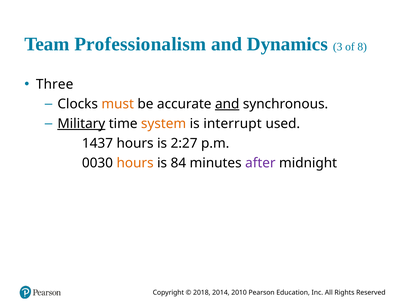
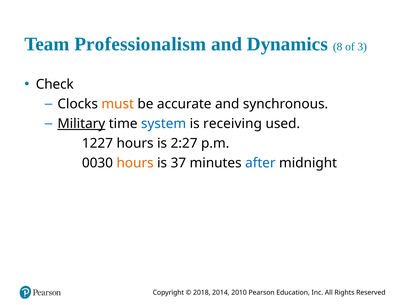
3: 3 -> 8
8: 8 -> 3
Three: Three -> Check
and at (227, 104) underline: present -> none
system colour: orange -> blue
interrupt: interrupt -> receiving
1437: 1437 -> 1227
84: 84 -> 37
after colour: purple -> blue
